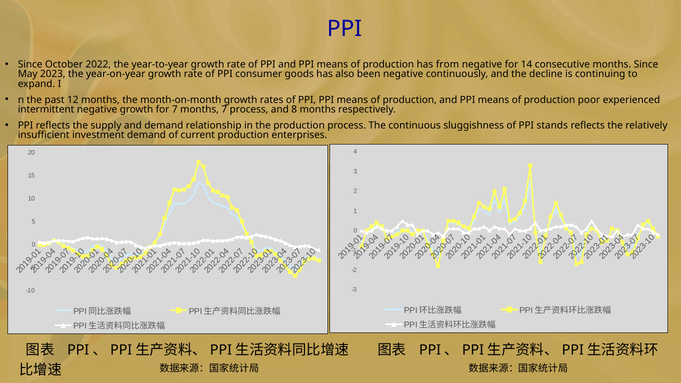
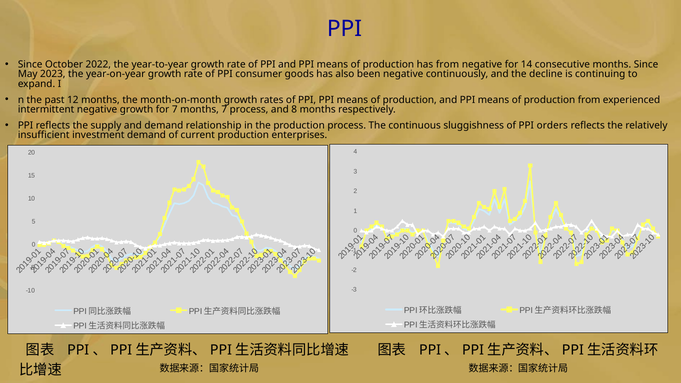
production poor: poor -> from
stands: stands -> orders
